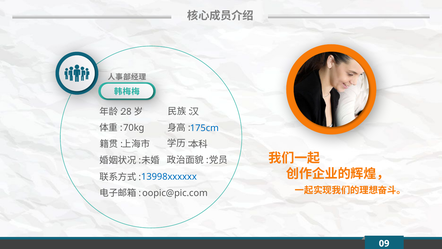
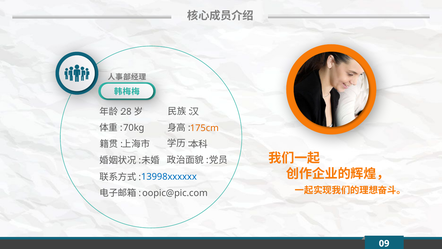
175cm colour: blue -> orange
